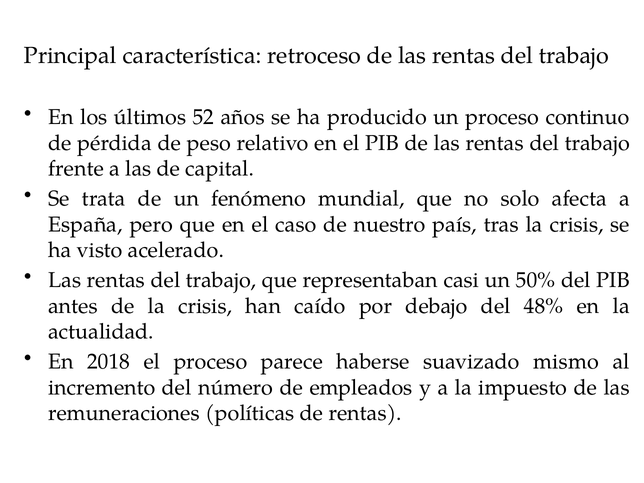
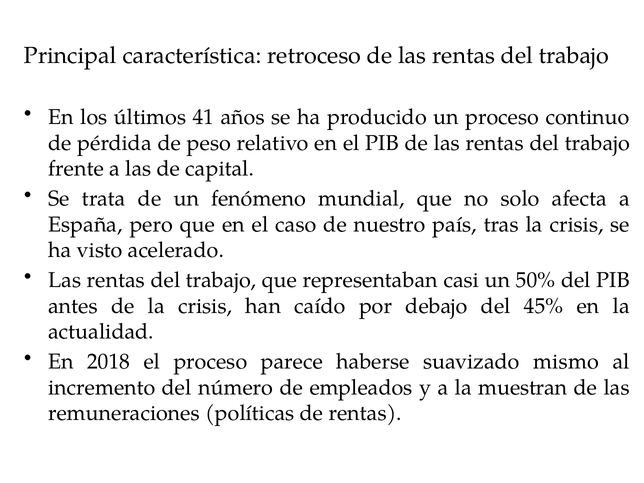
52: 52 -> 41
48%: 48% -> 45%
impuesto: impuesto -> muestran
